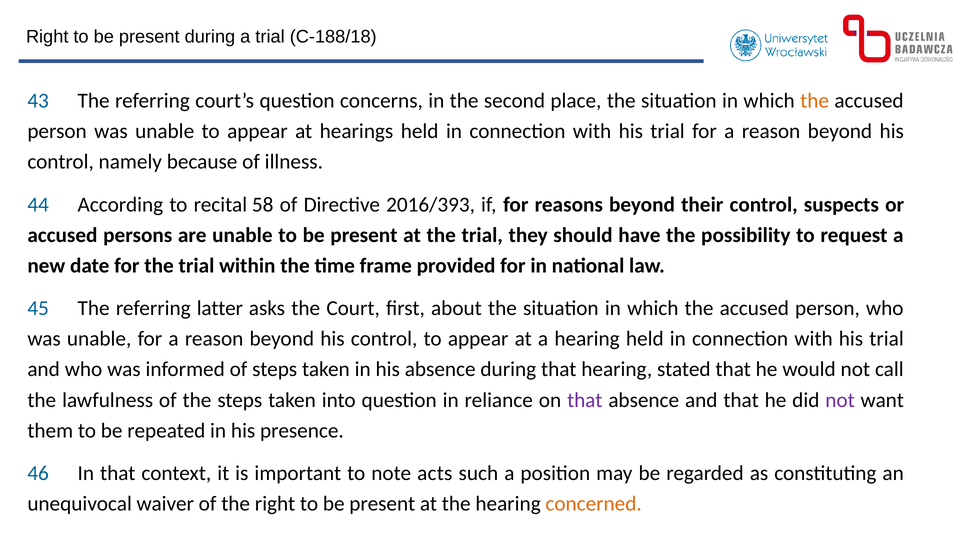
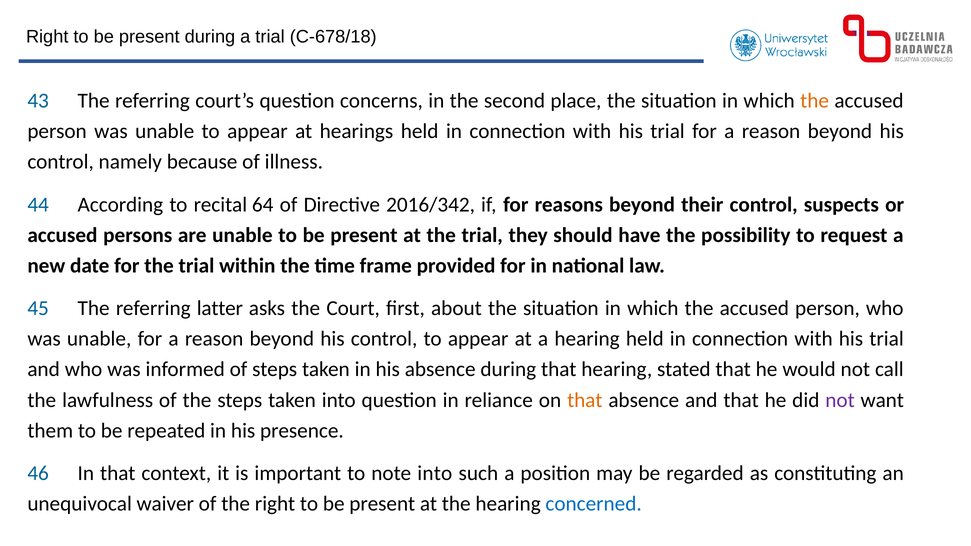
C-188/18: C-188/18 -> C-678/18
58: 58 -> 64
2016/393: 2016/393 -> 2016/342
that at (585, 400) colour: purple -> orange
note acts: acts -> into
concerned colour: orange -> blue
